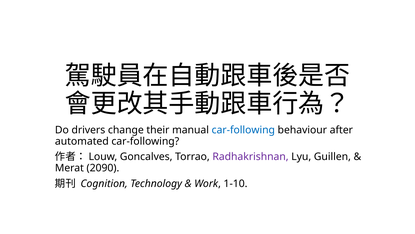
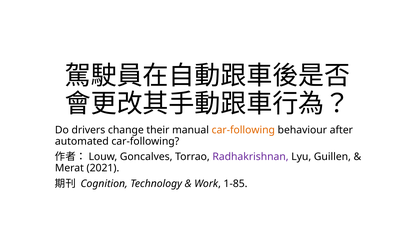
car-following at (243, 130) colour: blue -> orange
2090: 2090 -> 2021
1-10: 1-10 -> 1-85
